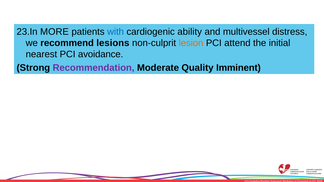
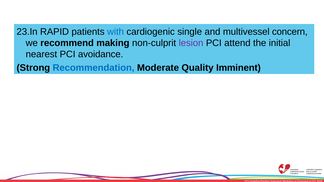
MORE: MORE -> RAPID
ability: ability -> single
distress: distress -> concern
lesions: lesions -> making
lesion colour: orange -> purple
Recommendation colour: purple -> blue
